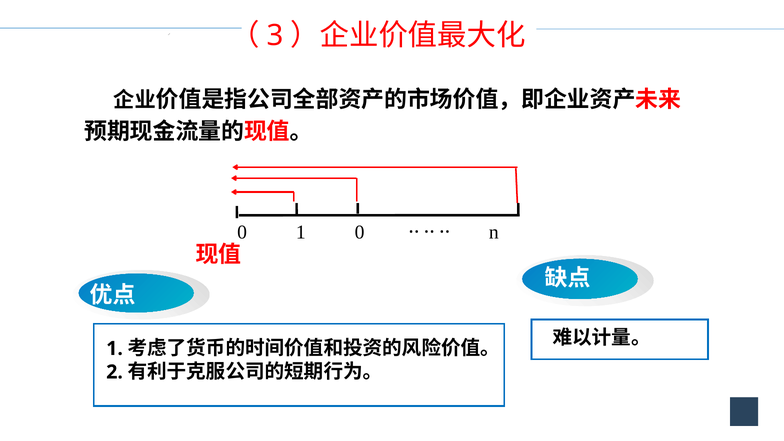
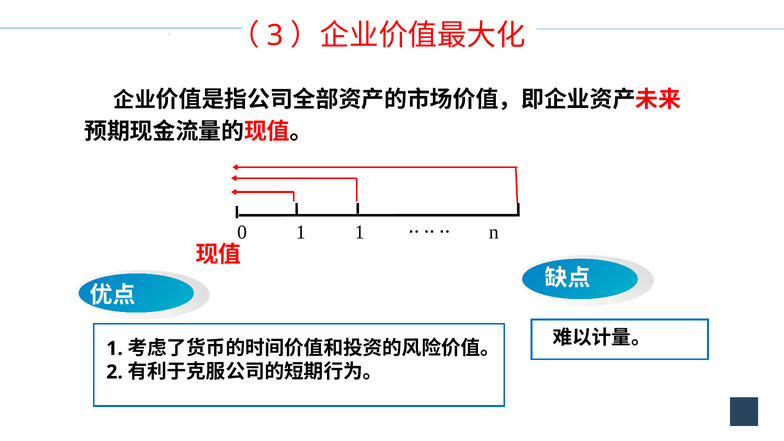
1 0: 0 -> 1
